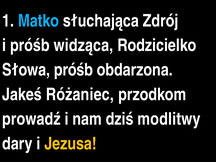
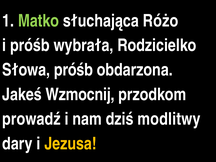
Matko colour: light blue -> light green
Zdrój: Zdrój -> Różo
widząca: widząca -> wybrała
Różaniec: Różaniec -> Wzmocnij
